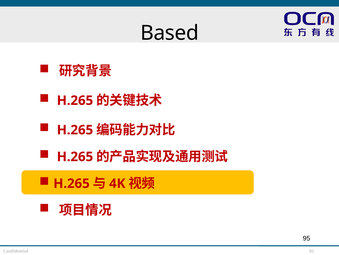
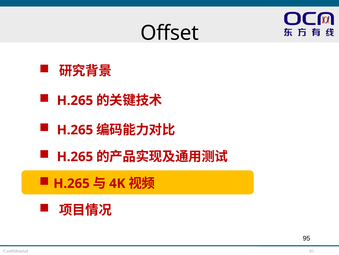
Based: Based -> Offset
